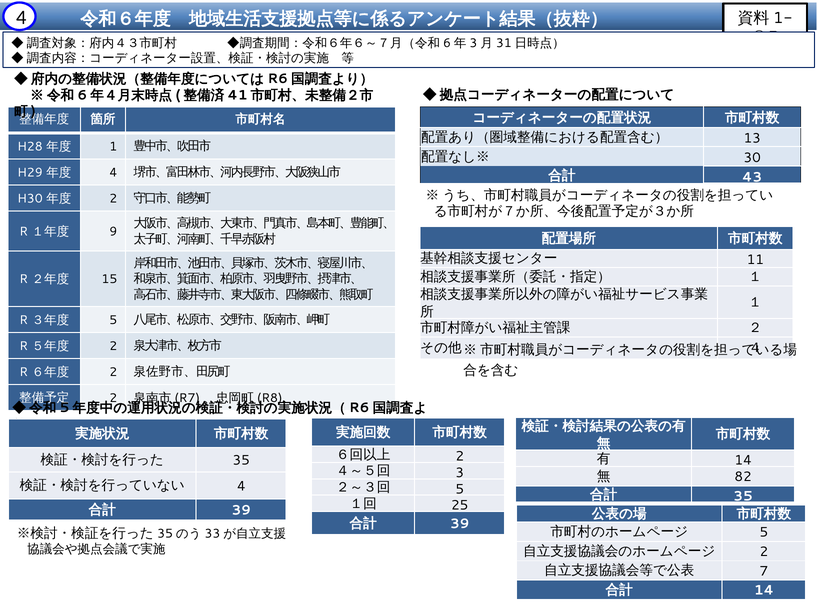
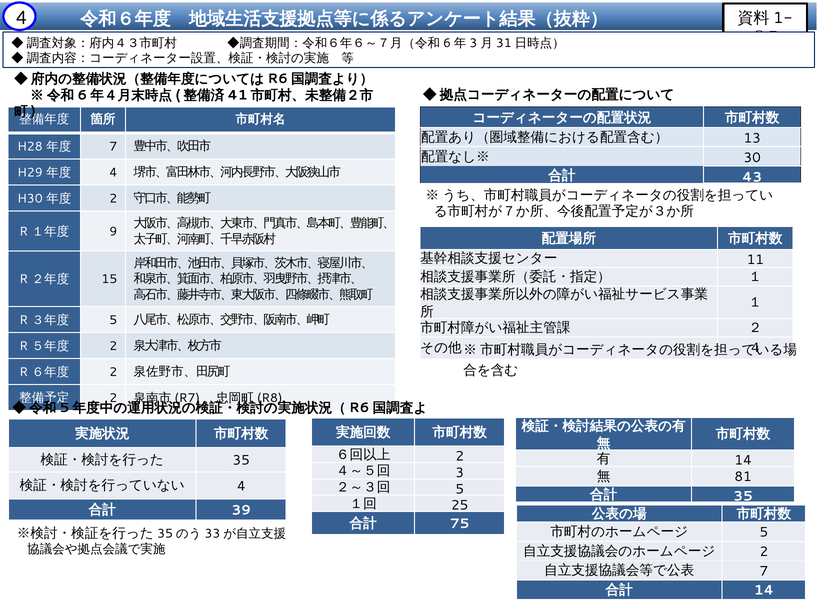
1 at (113, 147): 1 -> 7
82: 82 -> 81
39 at (460, 524): 39 -> 75
